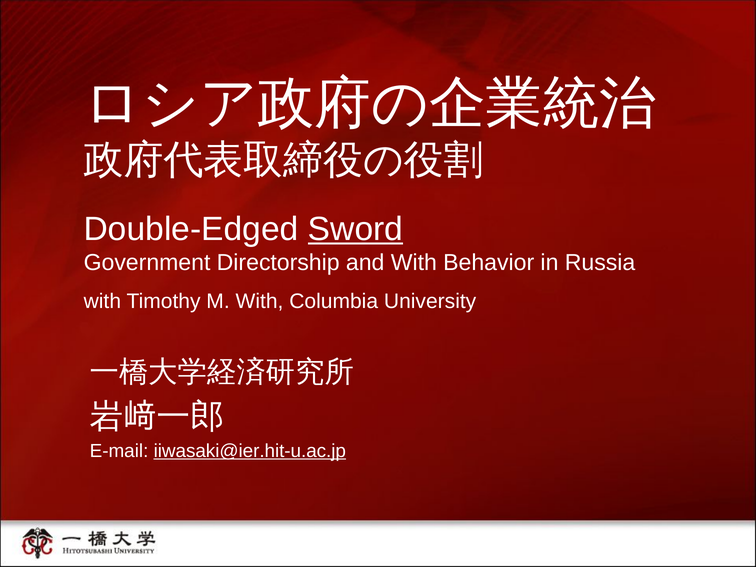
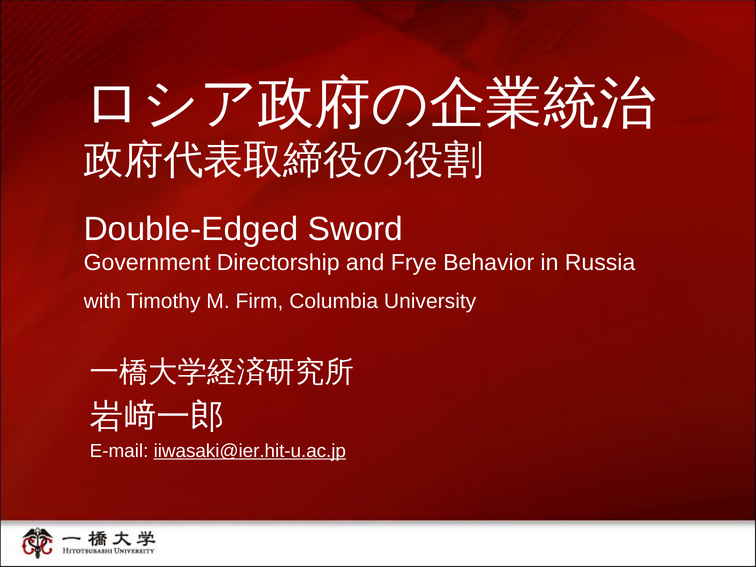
Sword underline: present -> none
and With: With -> Frye
M With: With -> Firm
